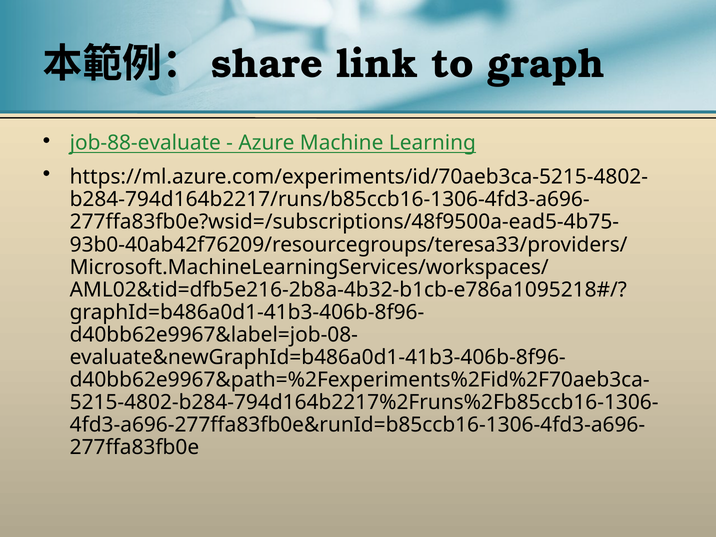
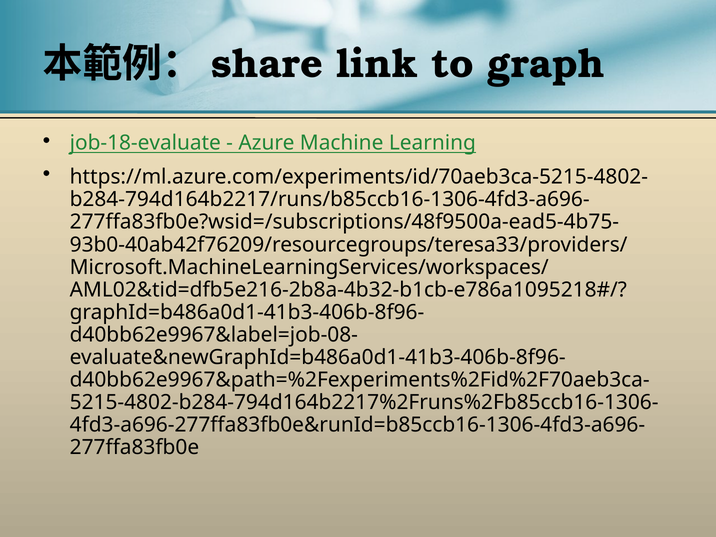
job-88-evaluate: job-88-evaluate -> job-18-evaluate
